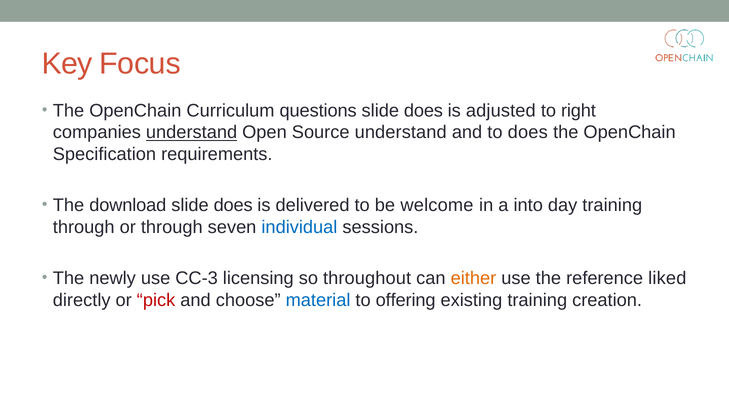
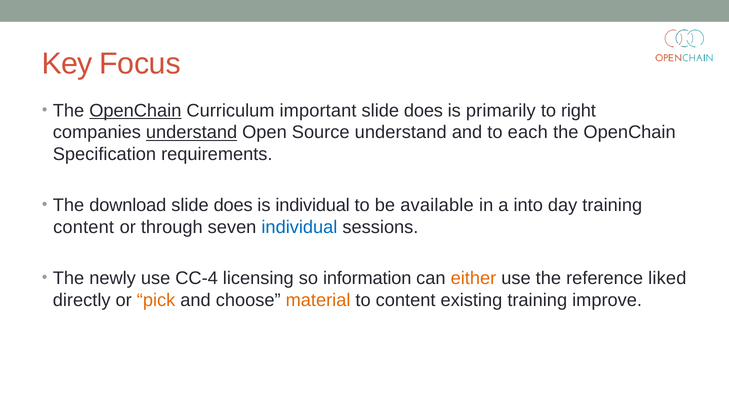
OpenChain at (135, 111) underline: none -> present
questions: questions -> important
adjusted: adjusted -> primarily
to does: does -> each
is delivered: delivered -> individual
welcome: welcome -> available
through at (84, 227): through -> content
CC-3: CC-3 -> CC-4
throughout: throughout -> information
pick colour: red -> orange
material colour: blue -> orange
to offering: offering -> content
creation: creation -> improve
